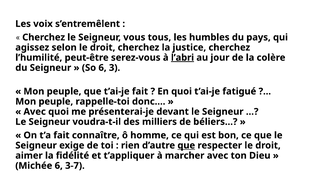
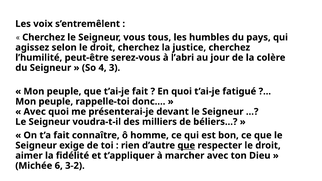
l’abri underline: present -> none
So 6: 6 -> 4
3-7: 3-7 -> 3-2
